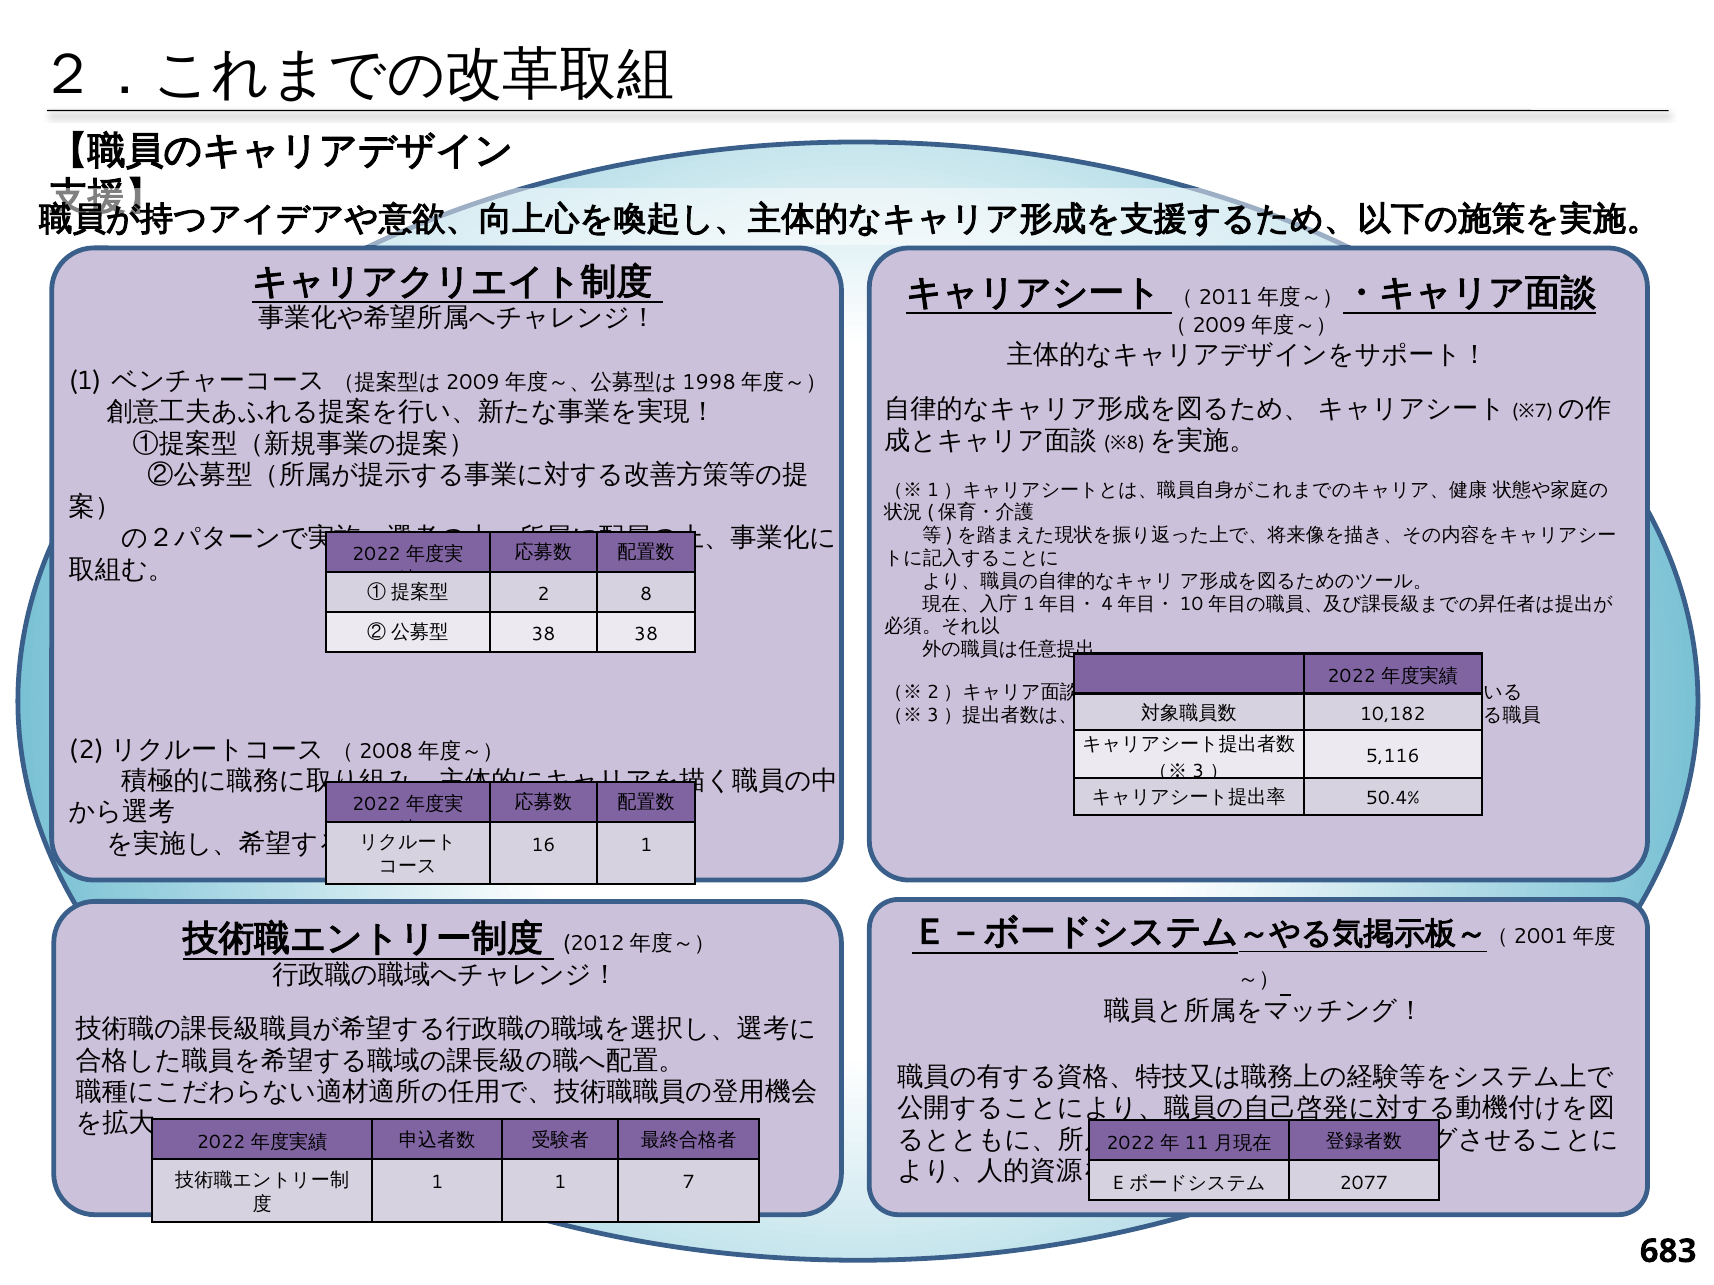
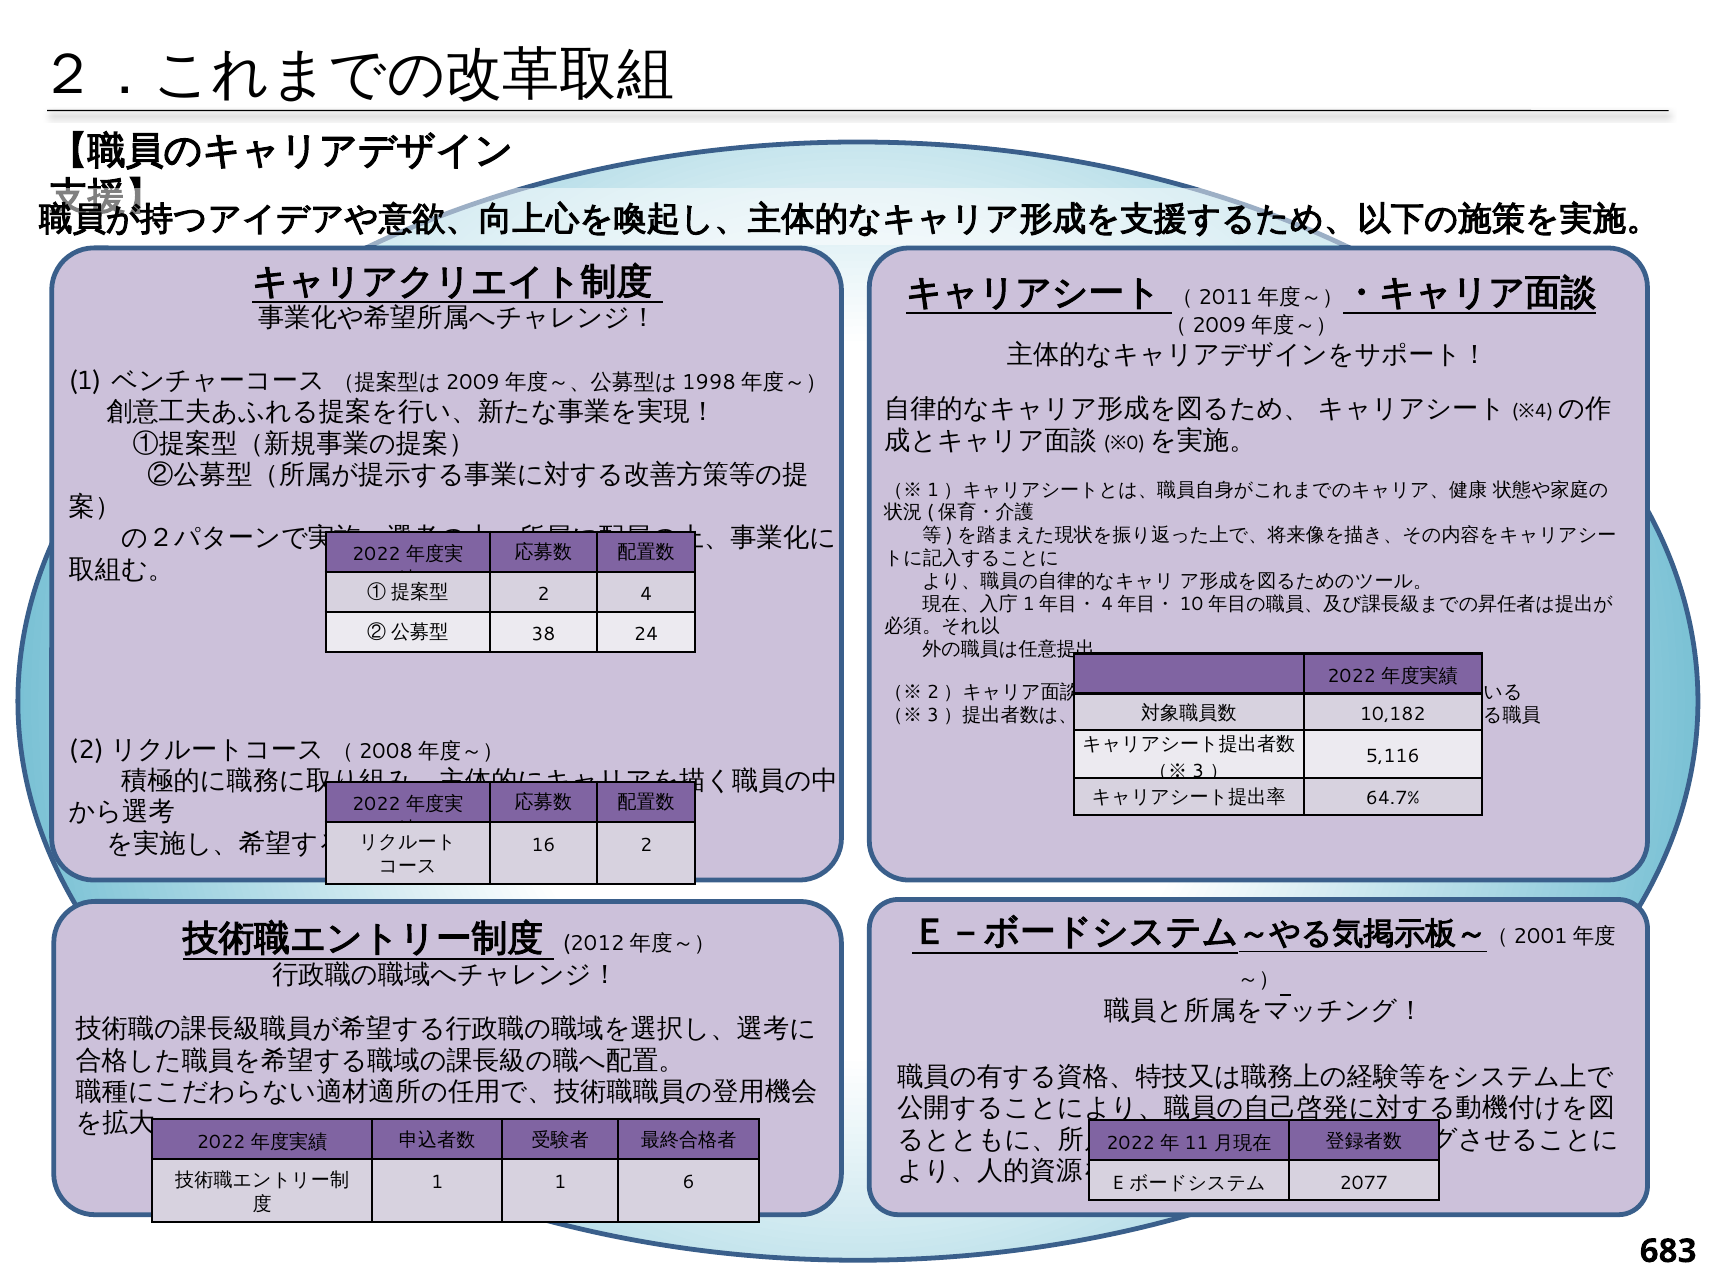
7 at (1544, 412): 7 -> 4
8 at (1136, 443): 8 -> 0
2 8: 8 -> 4
38 38: 38 -> 24
50.4%: 50.4% -> 64.7%
16 1: 1 -> 2
1 7: 7 -> 6
